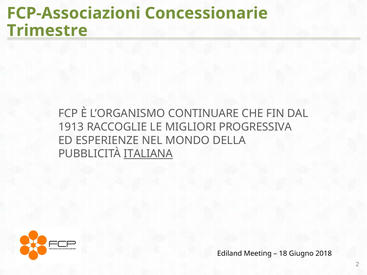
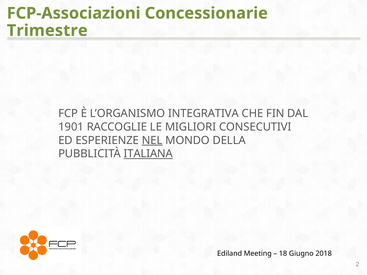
CONTINUARE: CONTINUARE -> INTEGRATIVA
1913: 1913 -> 1901
PROGRESSIVA: PROGRESSIVA -> CONSECUTIVI
NEL underline: none -> present
